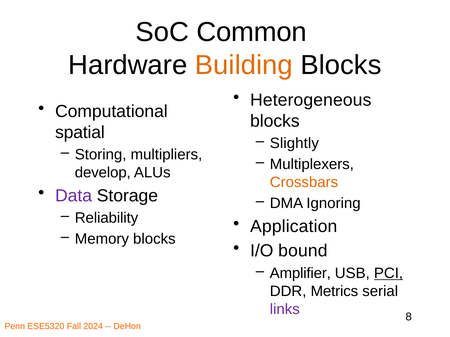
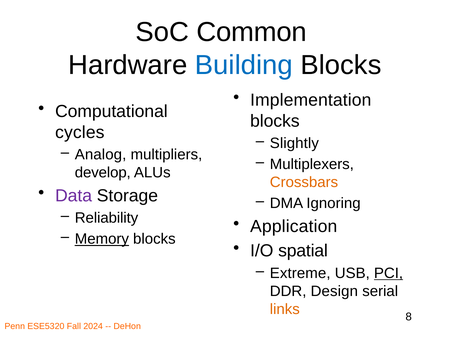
Building colour: orange -> blue
Heterogeneous: Heterogeneous -> Implementation
spatial: spatial -> cycles
Storing: Storing -> Analog
Memory underline: none -> present
bound: bound -> spatial
Amplifier: Amplifier -> Extreme
Metrics: Metrics -> Design
links colour: purple -> orange
